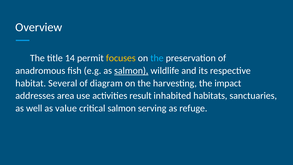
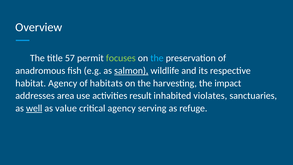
14: 14 -> 57
focuses colour: yellow -> light green
habitat Several: Several -> Agency
diagram: diagram -> habitats
habitats: habitats -> violates
well underline: none -> present
critical salmon: salmon -> agency
